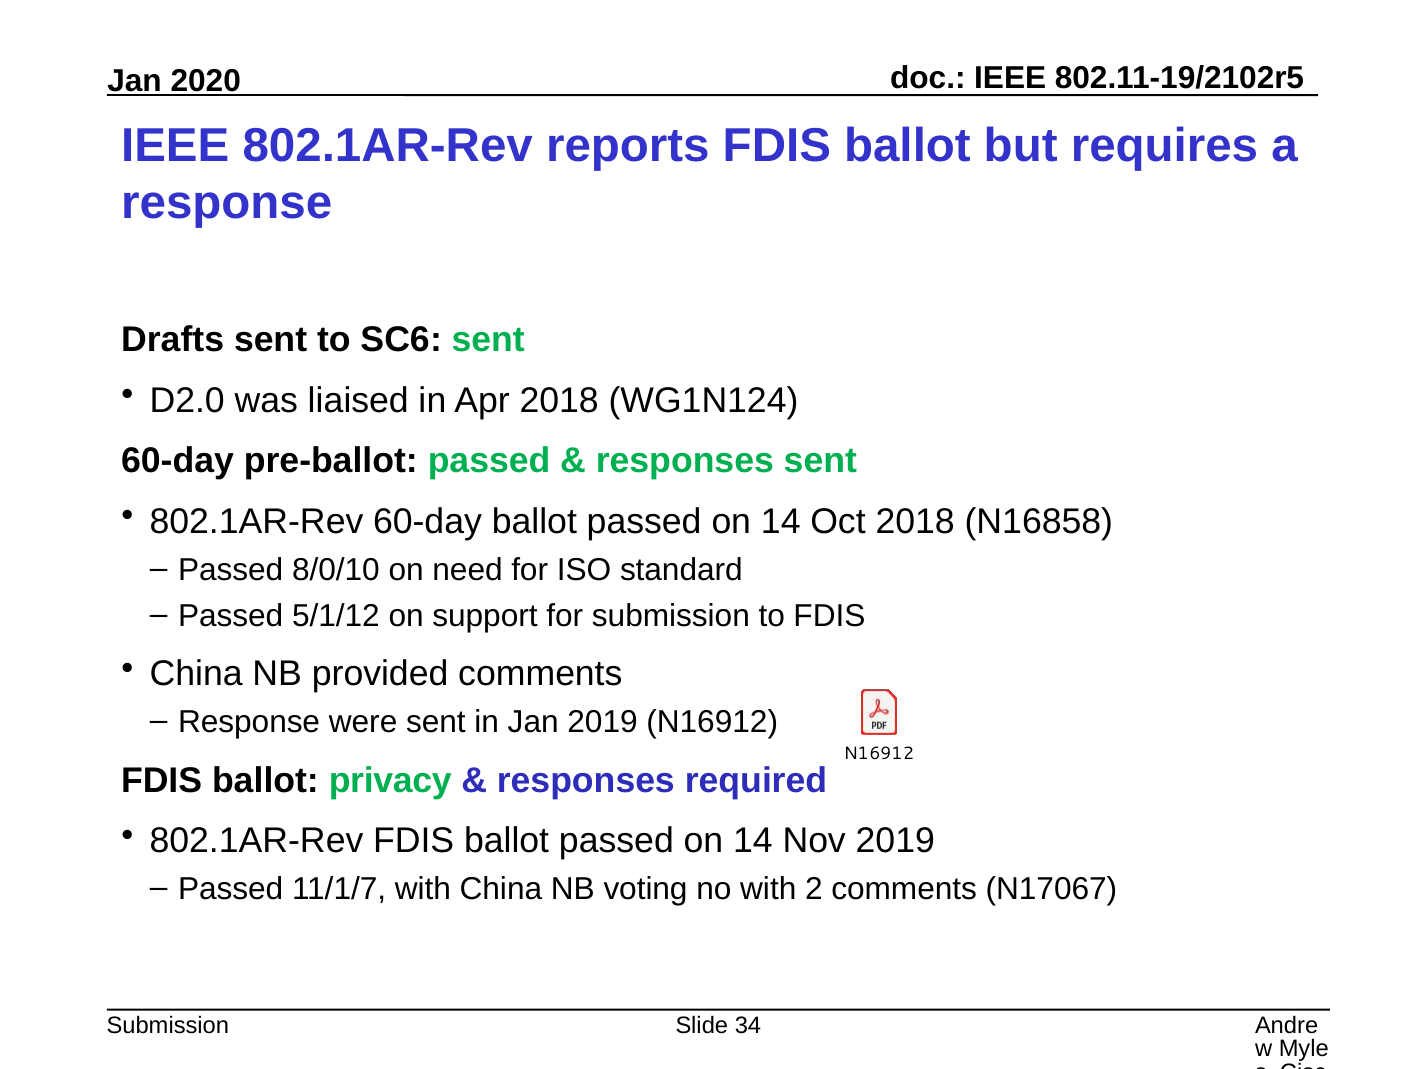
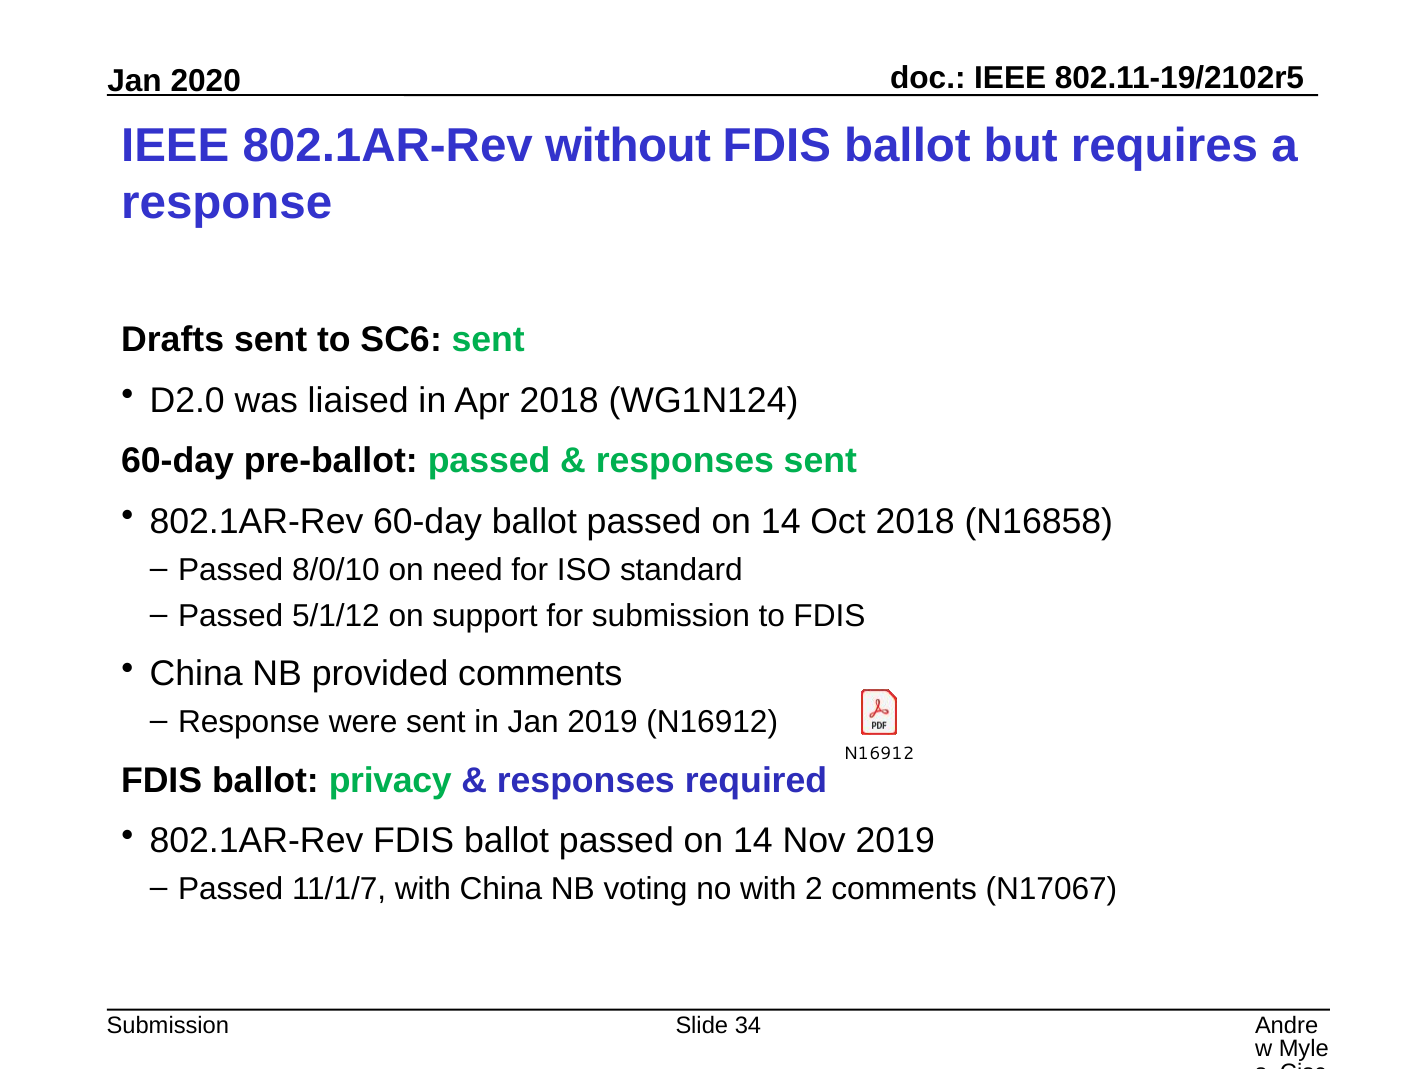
reports: reports -> without
